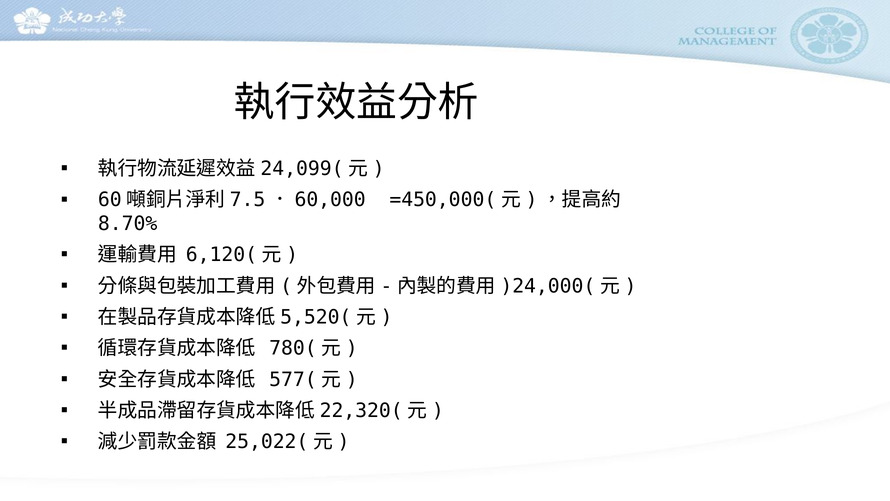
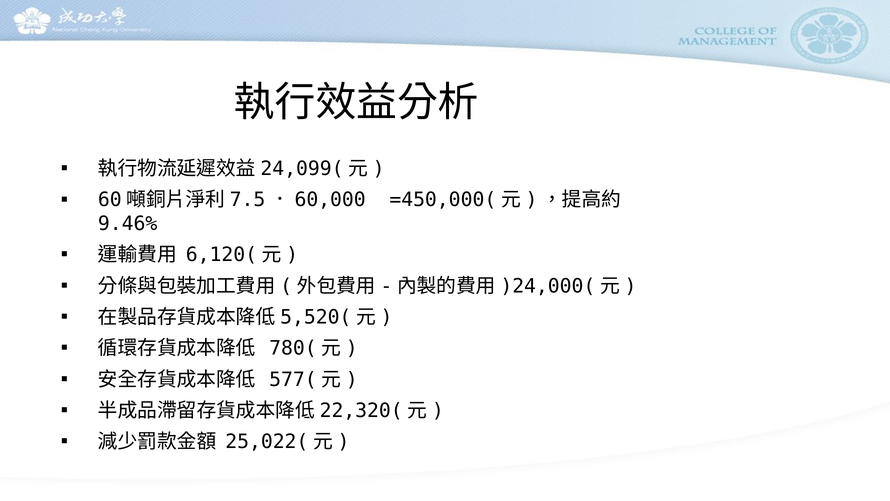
8.70%: 8.70% -> 9.46%
